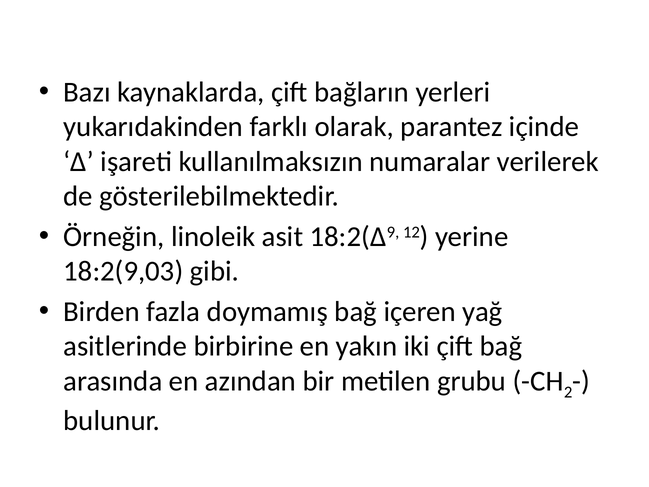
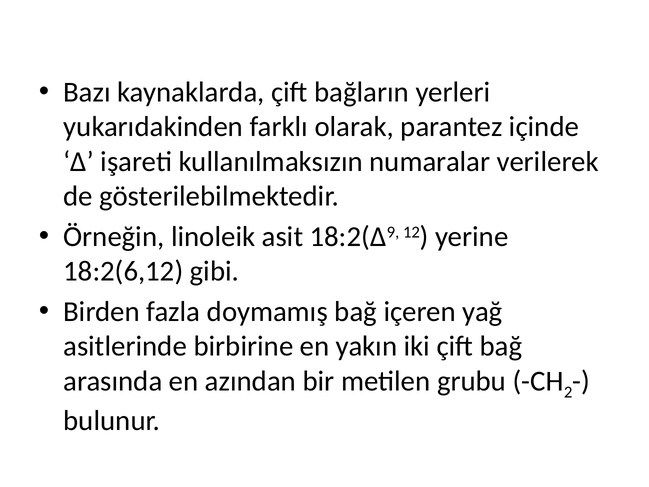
18:2(9,03: 18:2(9,03 -> 18:2(6,12
